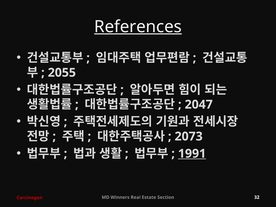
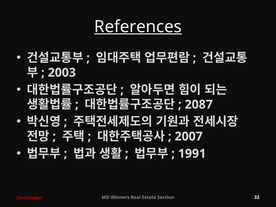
2055: 2055 -> 2003
2047: 2047 -> 2087
2073: 2073 -> 2007
1991 underline: present -> none
